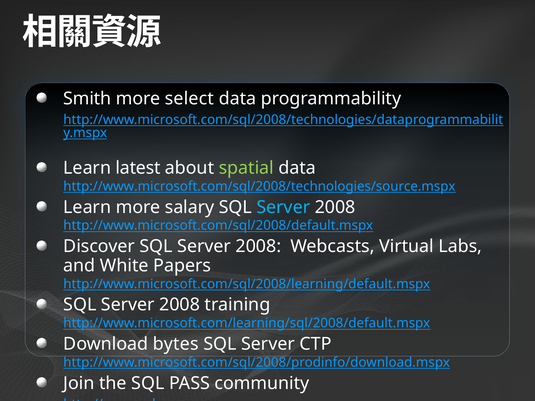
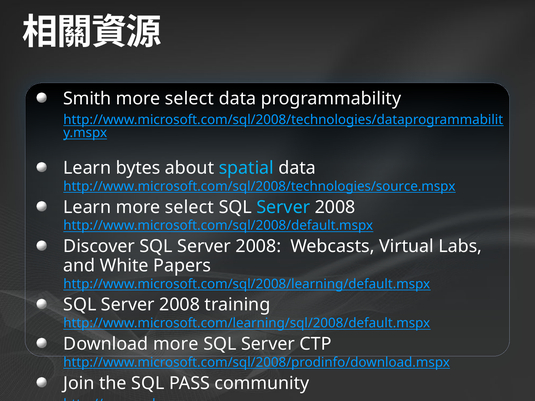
latest: latest -> bytes
spatial colour: light green -> light blue
Learn more salary: salary -> select
Download bytes: bytes -> more
